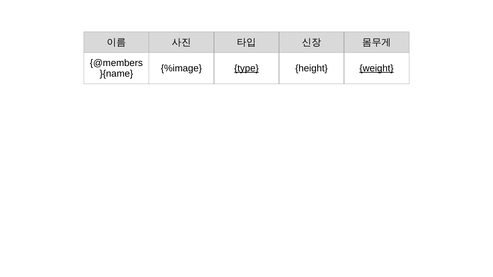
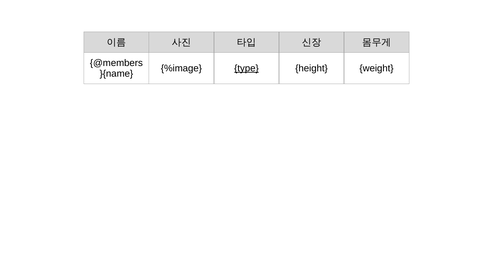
weight underline: present -> none
